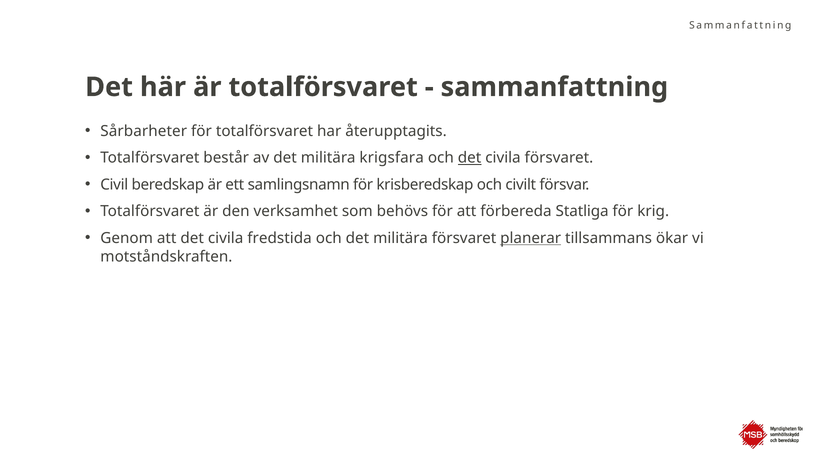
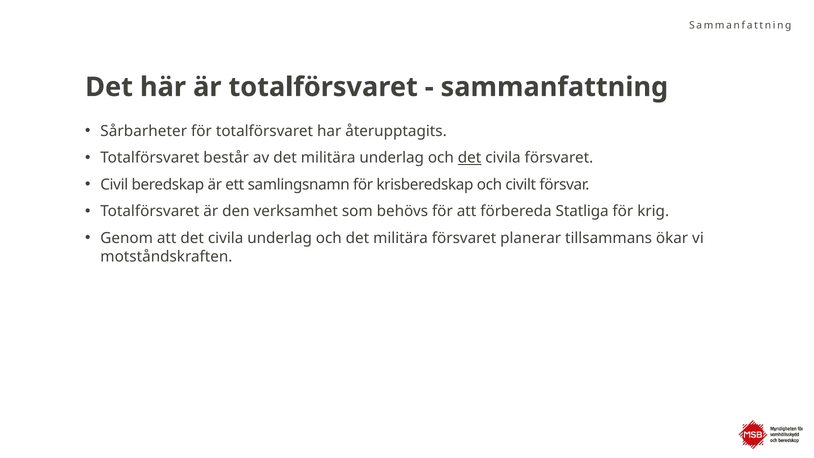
militära krigsfara: krigsfara -> underlag
civila fredstida: fredstida -> underlag
planerar underline: present -> none
